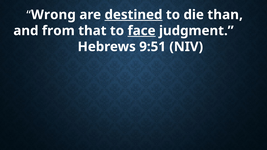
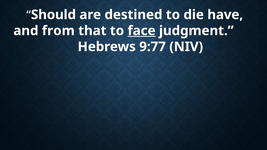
Wrong: Wrong -> Should
destined underline: present -> none
than: than -> have
9:51: 9:51 -> 9:77
